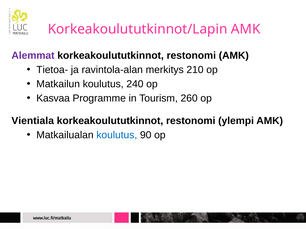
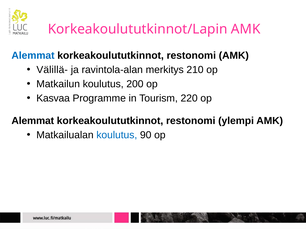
Alemmat at (33, 56) colour: purple -> blue
Tietoa-: Tietoa- -> Välillä-
240: 240 -> 200
260: 260 -> 220
Vientiala at (33, 121): Vientiala -> Alemmat
